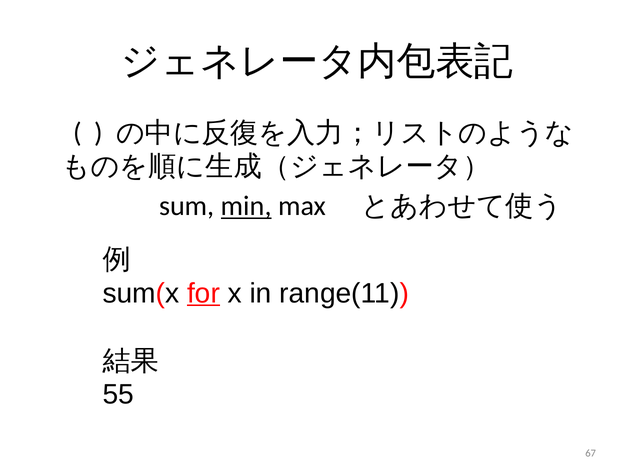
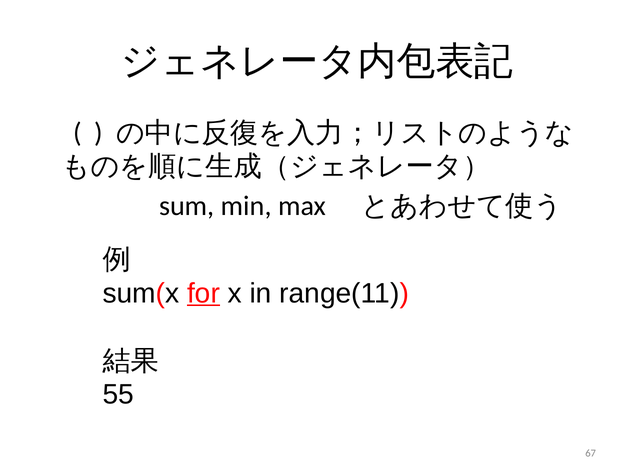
min underline: present -> none
